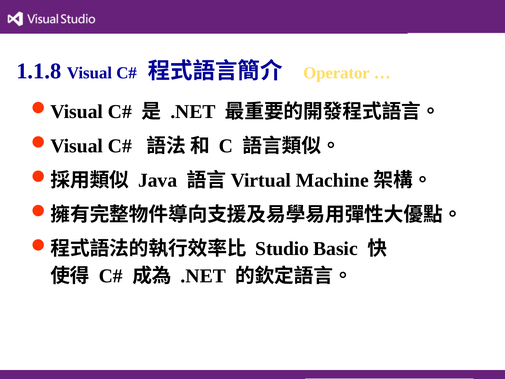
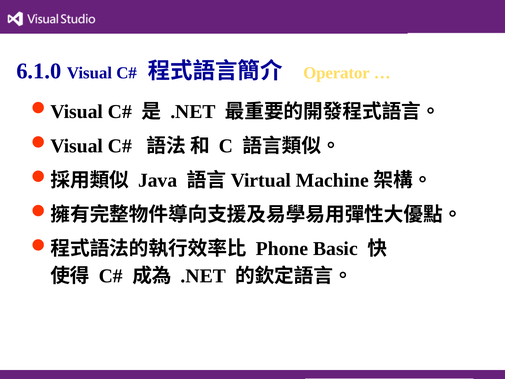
1.1.8: 1.1.8 -> 6.1.0
Studio: Studio -> Phone
